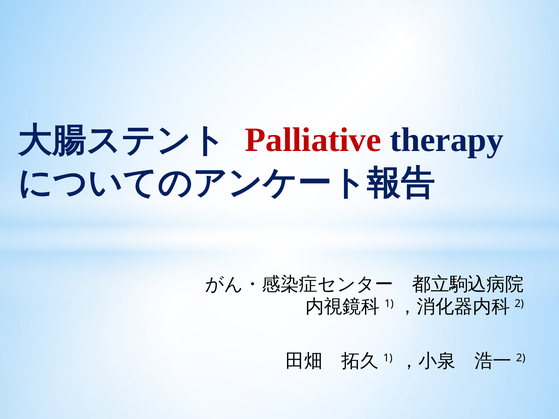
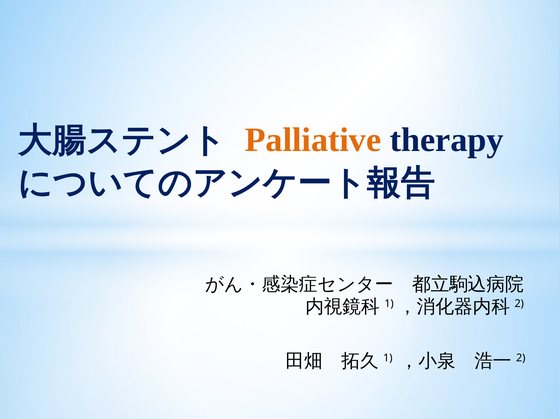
Palliative colour: red -> orange
